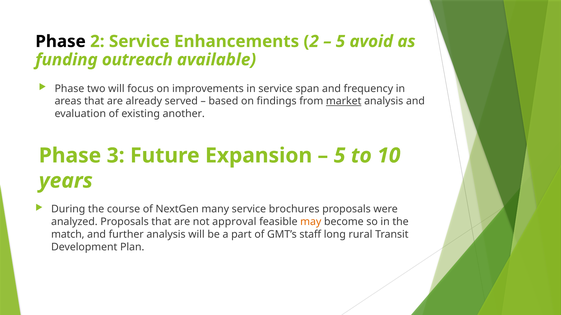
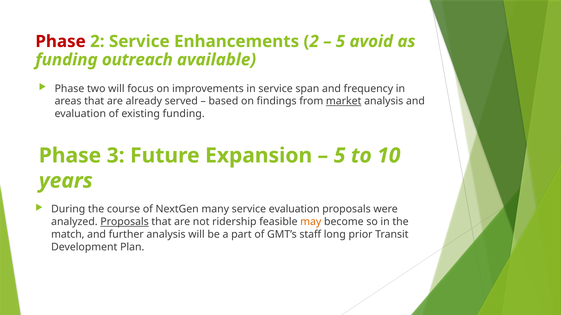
Phase at (61, 42) colour: black -> red
existing another: another -> funding
service brochures: brochures -> evaluation
Proposals at (125, 222) underline: none -> present
approval: approval -> ridership
rural: rural -> prior
